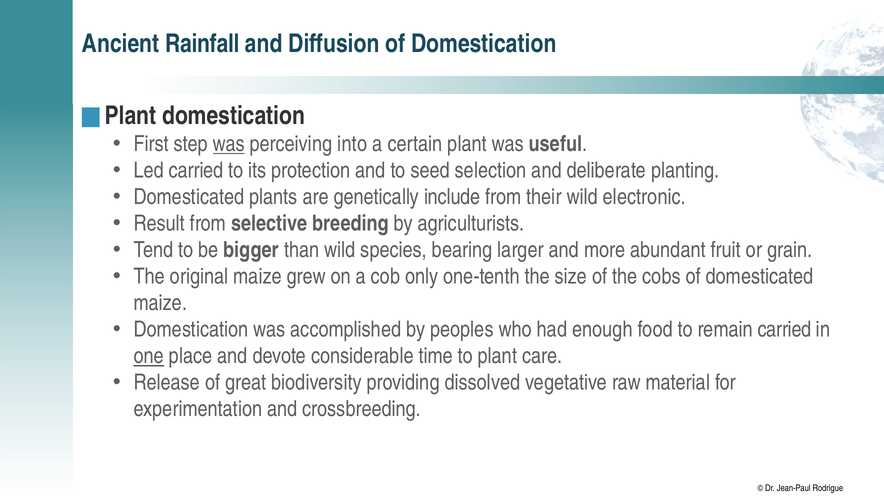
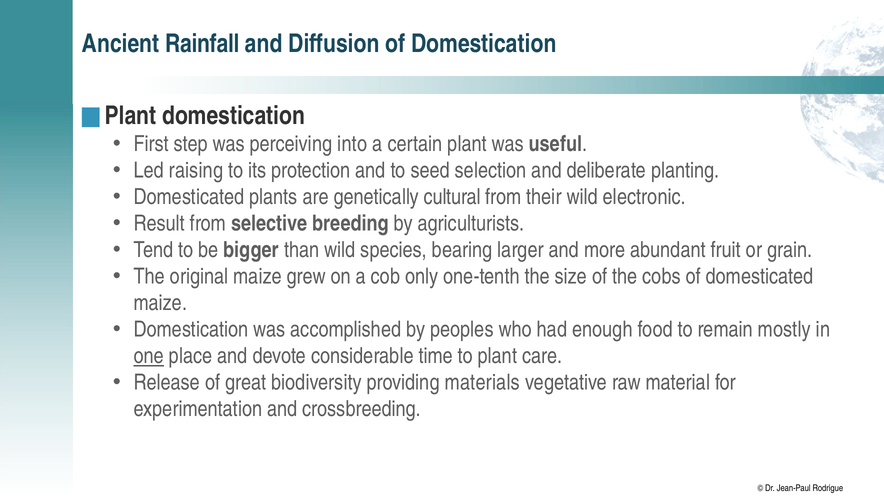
was at (229, 144) underline: present -> none
Led carried: carried -> raising
include: include -> cultural
remain carried: carried -> mostly
dissolved: dissolved -> materials
